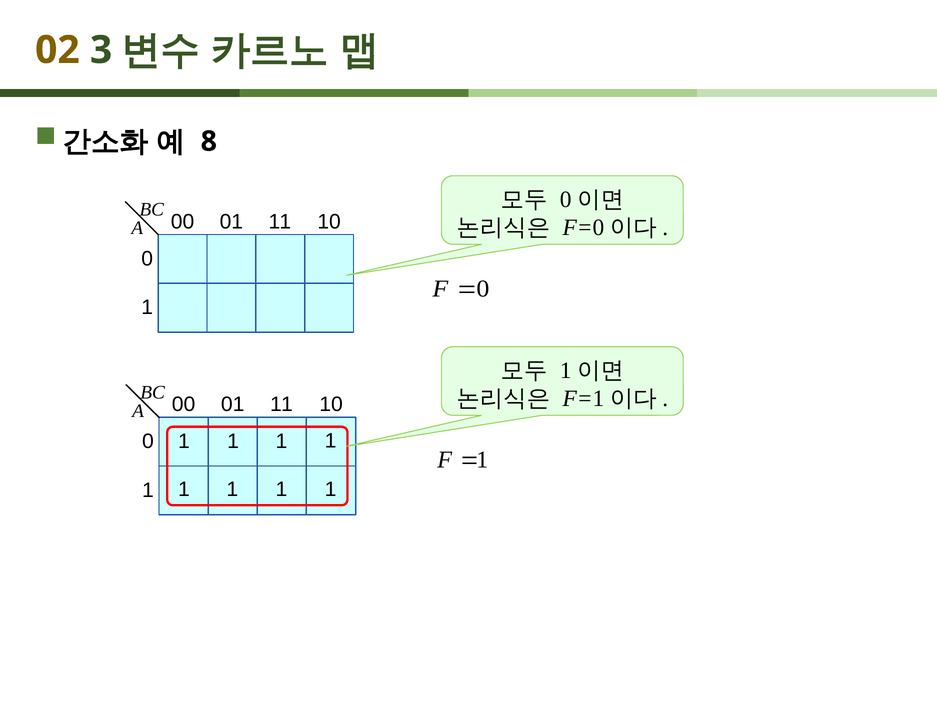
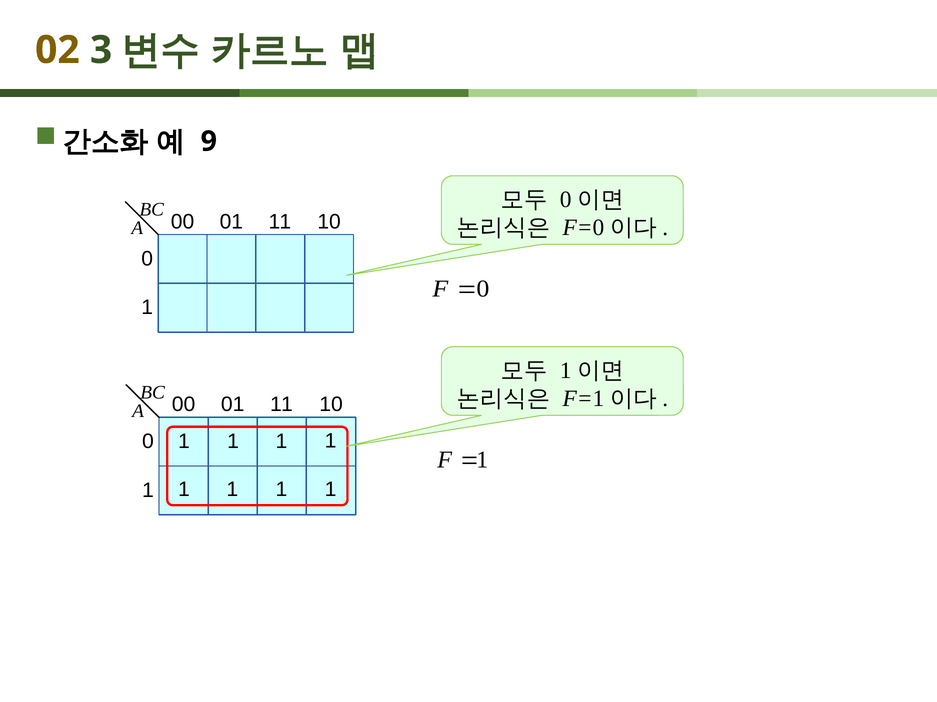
8: 8 -> 9
